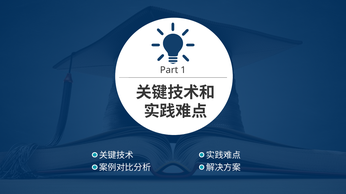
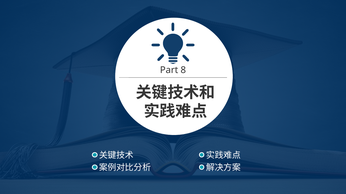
1: 1 -> 8
